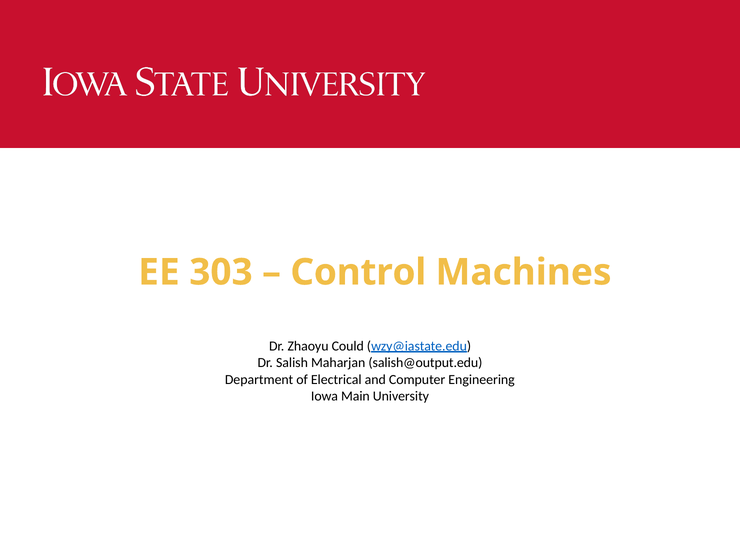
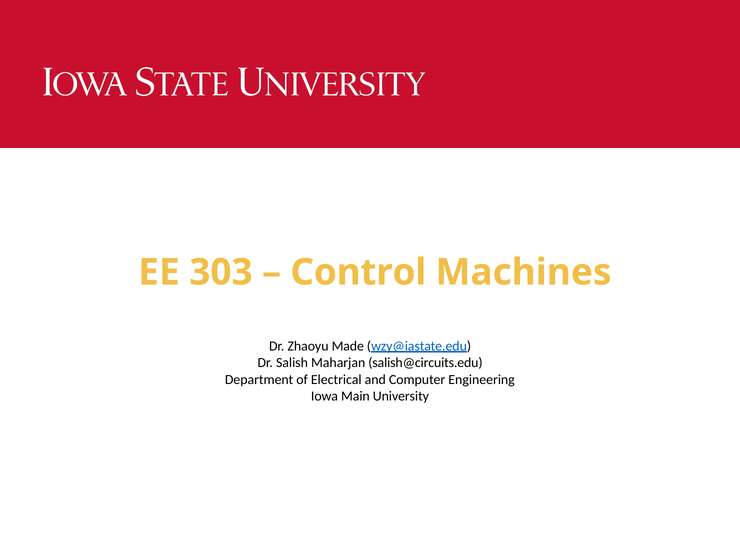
Could: Could -> Made
salish@output.edu: salish@output.edu -> salish@circuits.edu
